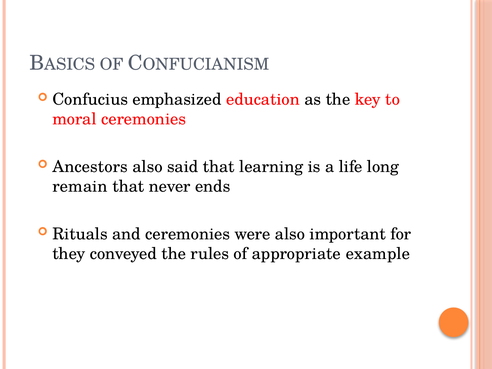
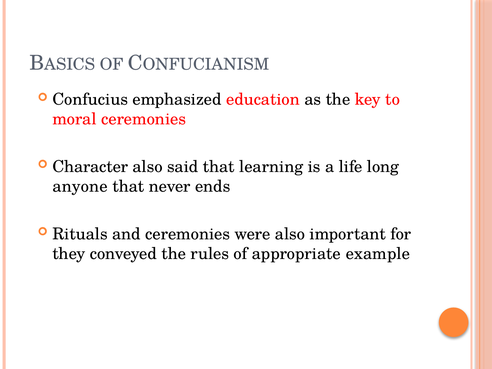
Ancestors: Ancestors -> Character
remain: remain -> anyone
